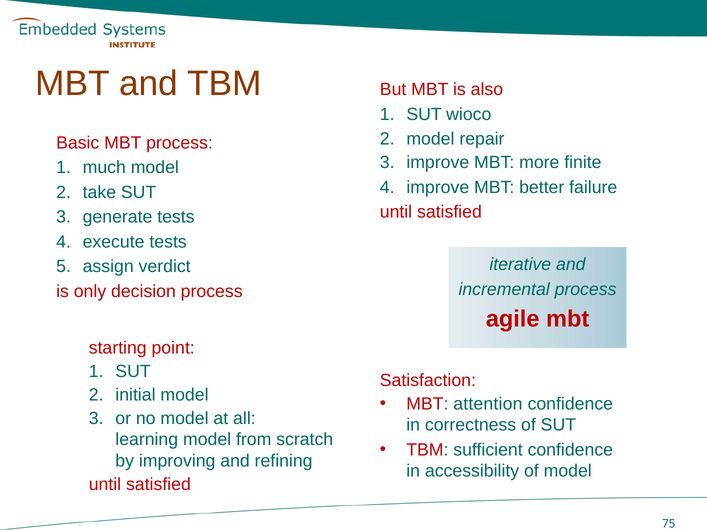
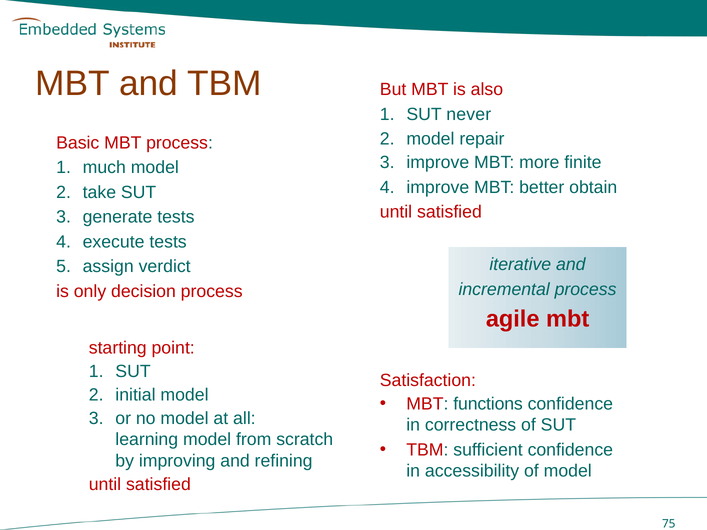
wioco: wioco -> never
failure: failure -> obtain
attention: attention -> functions
